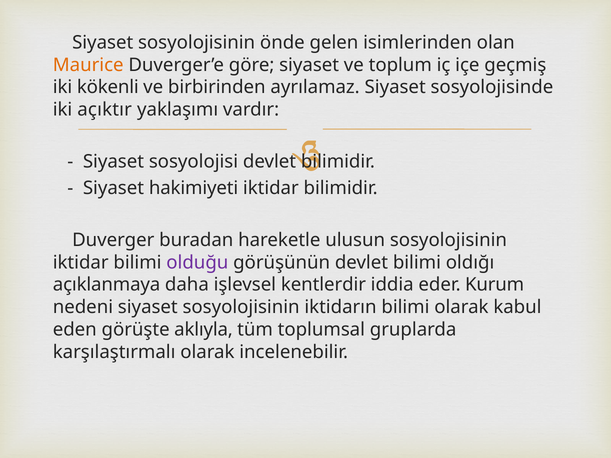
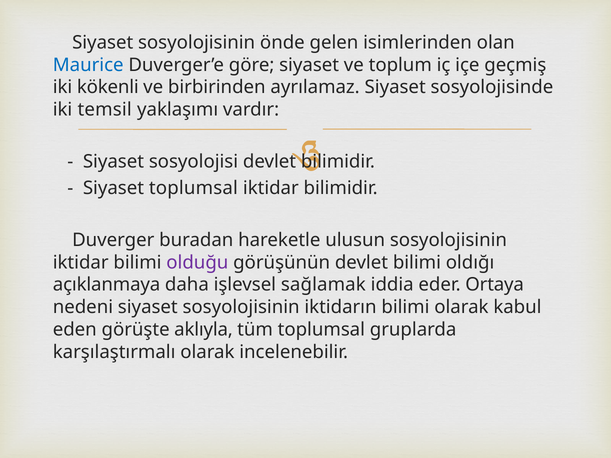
Maurice colour: orange -> blue
açıktır: açıktır -> temsil
Siyaset hakimiyeti: hakimiyeti -> toplumsal
kentlerdir: kentlerdir -> sağlamak
Kurum: Kurum -> Ortaya
